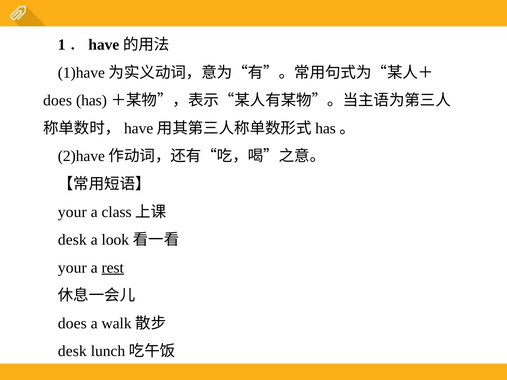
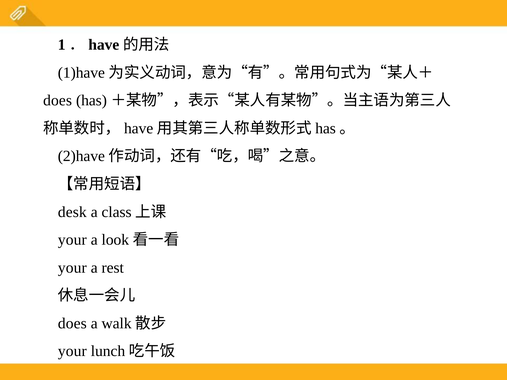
your at (72, 212): your -> desk
desk at (72, 240): desk -> your
rest underline: present -> none
desk at (72, 351): desk -> your
